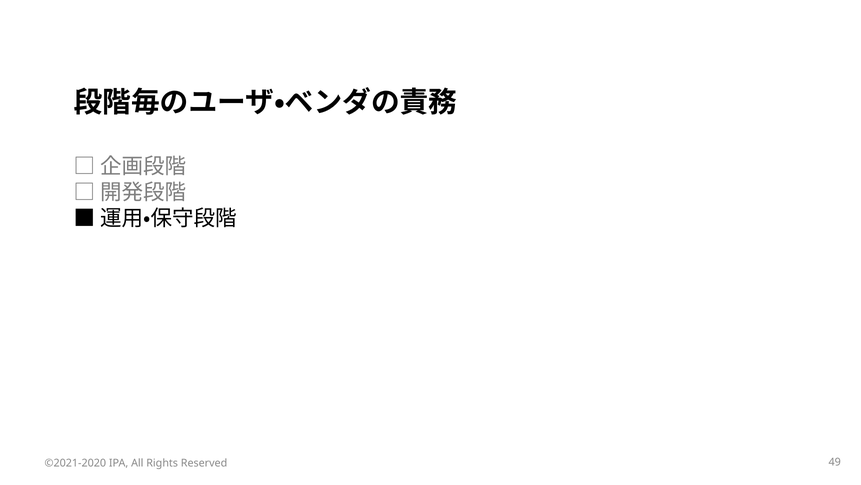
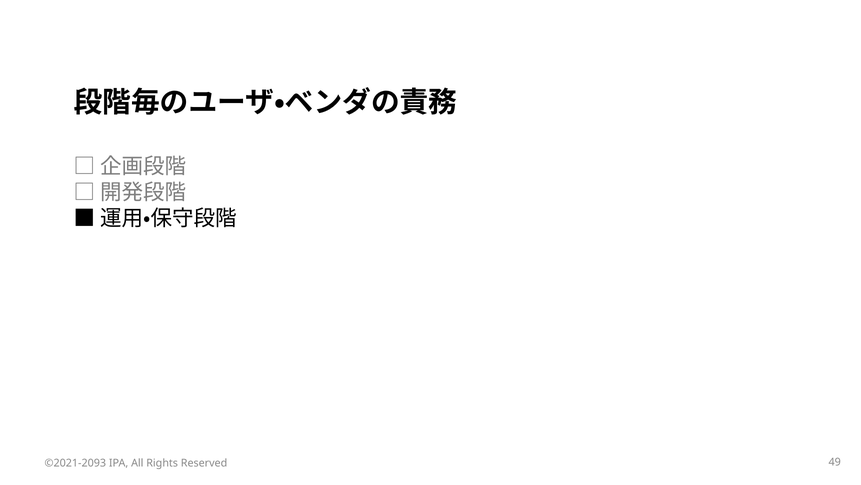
©2021-2020: ©2021-2020 -> ©2021-2093
